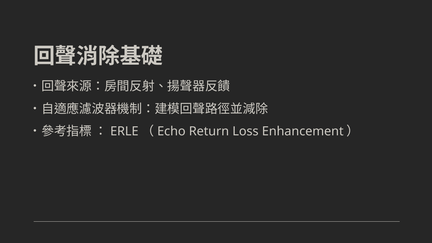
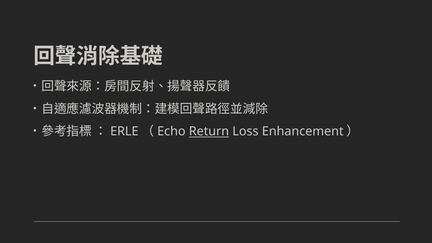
Return underline: none -> present
